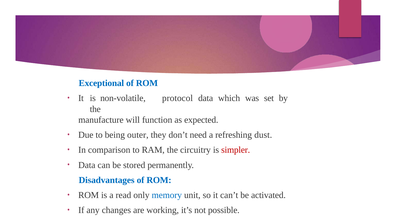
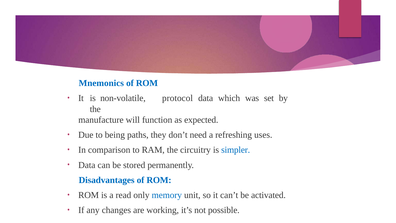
Exceptional: Exceptional -> Mnemonics
outer: outer -> paths
dust: dust -> uses
simpler colour: red -> blue
